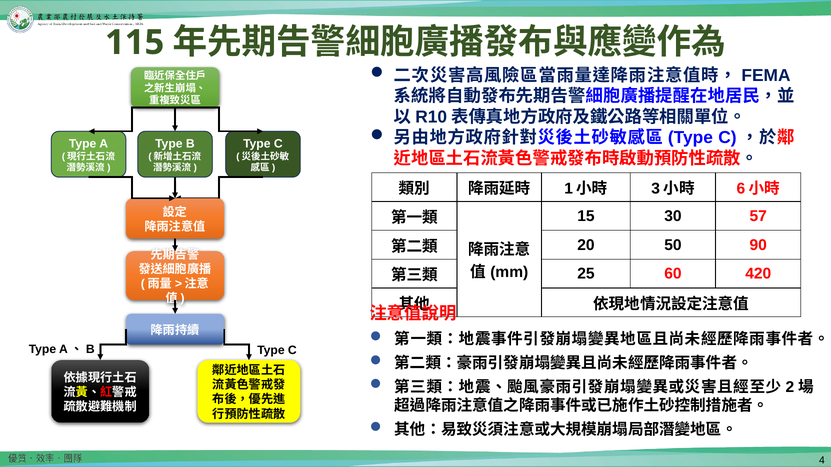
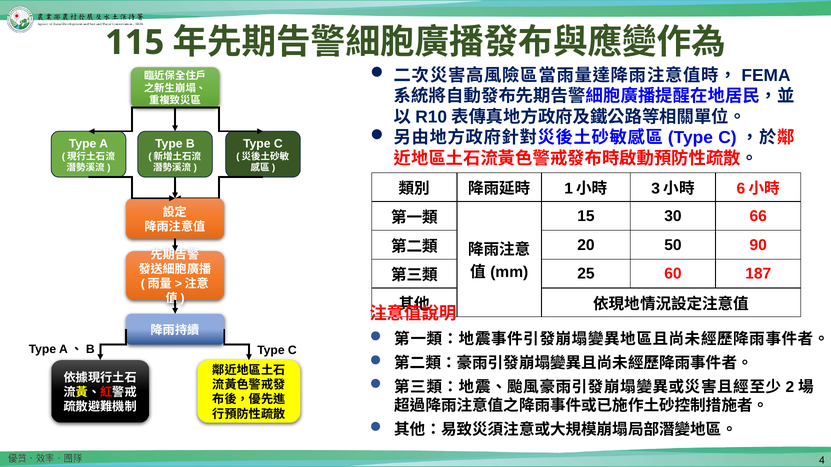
57: 57 -> 66
420: 420 -> 187
